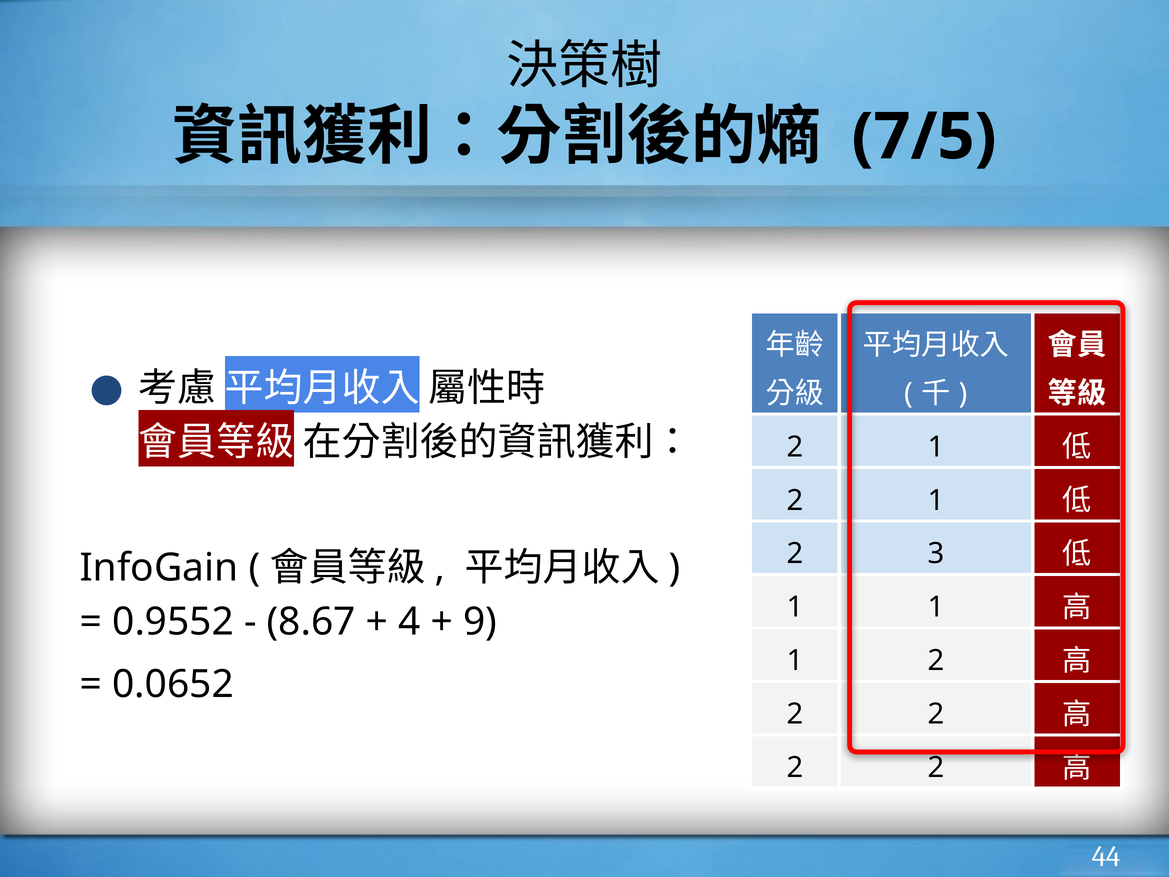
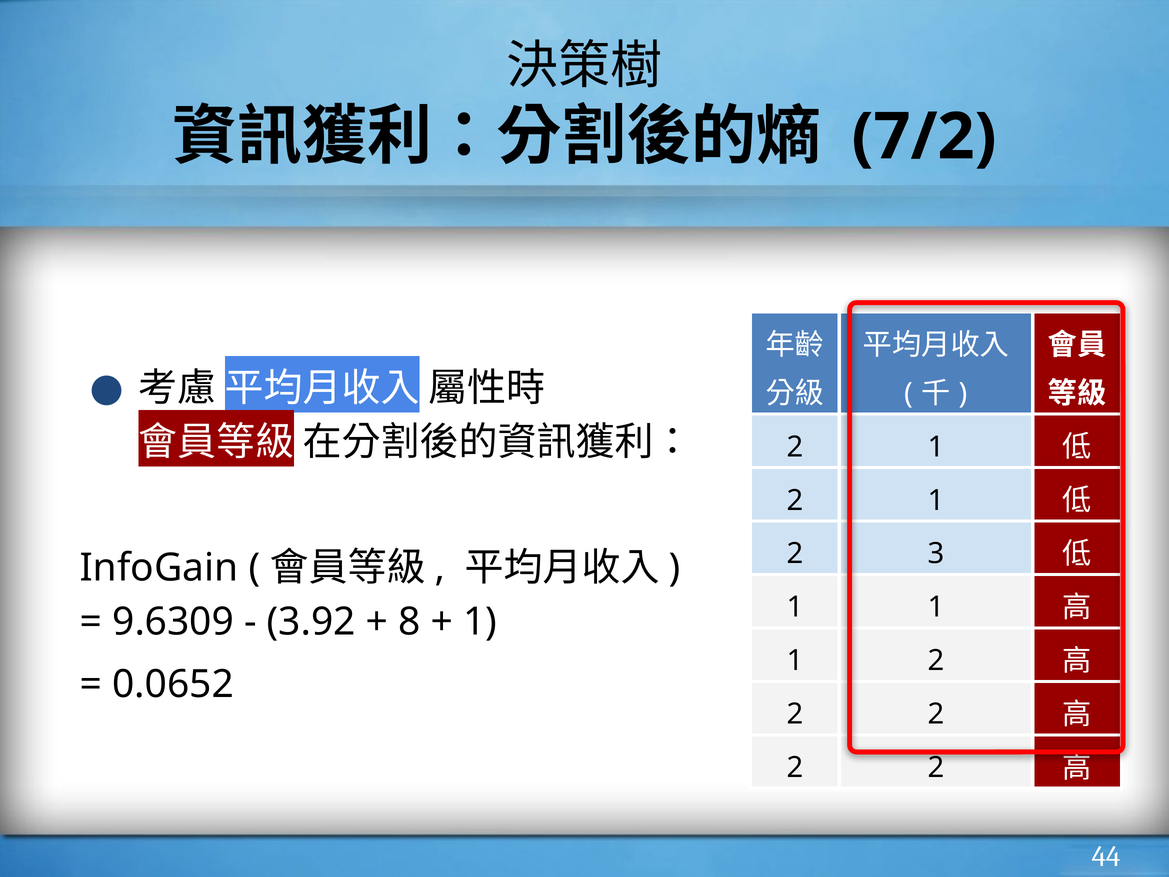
7/5: 7/5 -> 7/2
0.9552: 0.9552 -> 9.6309
8.67: 8.67 -> 3.92
4: 4 -> 8
9 at (480, 622): 9 -> 1
